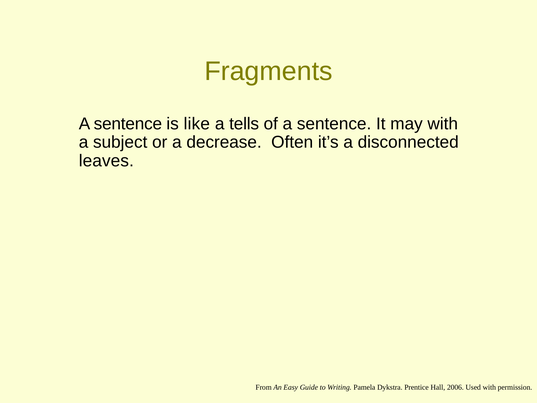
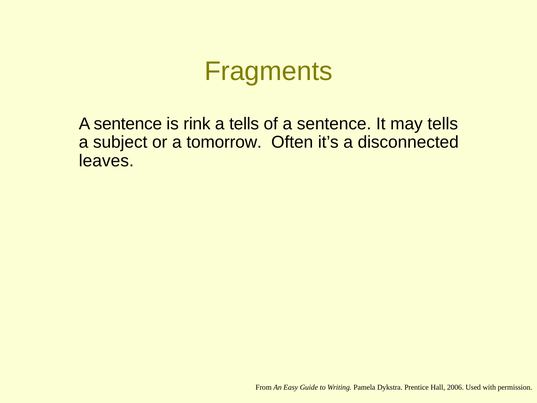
like: like -> rink
may with: with -> tells
decrease: decrease -> tomorrow
